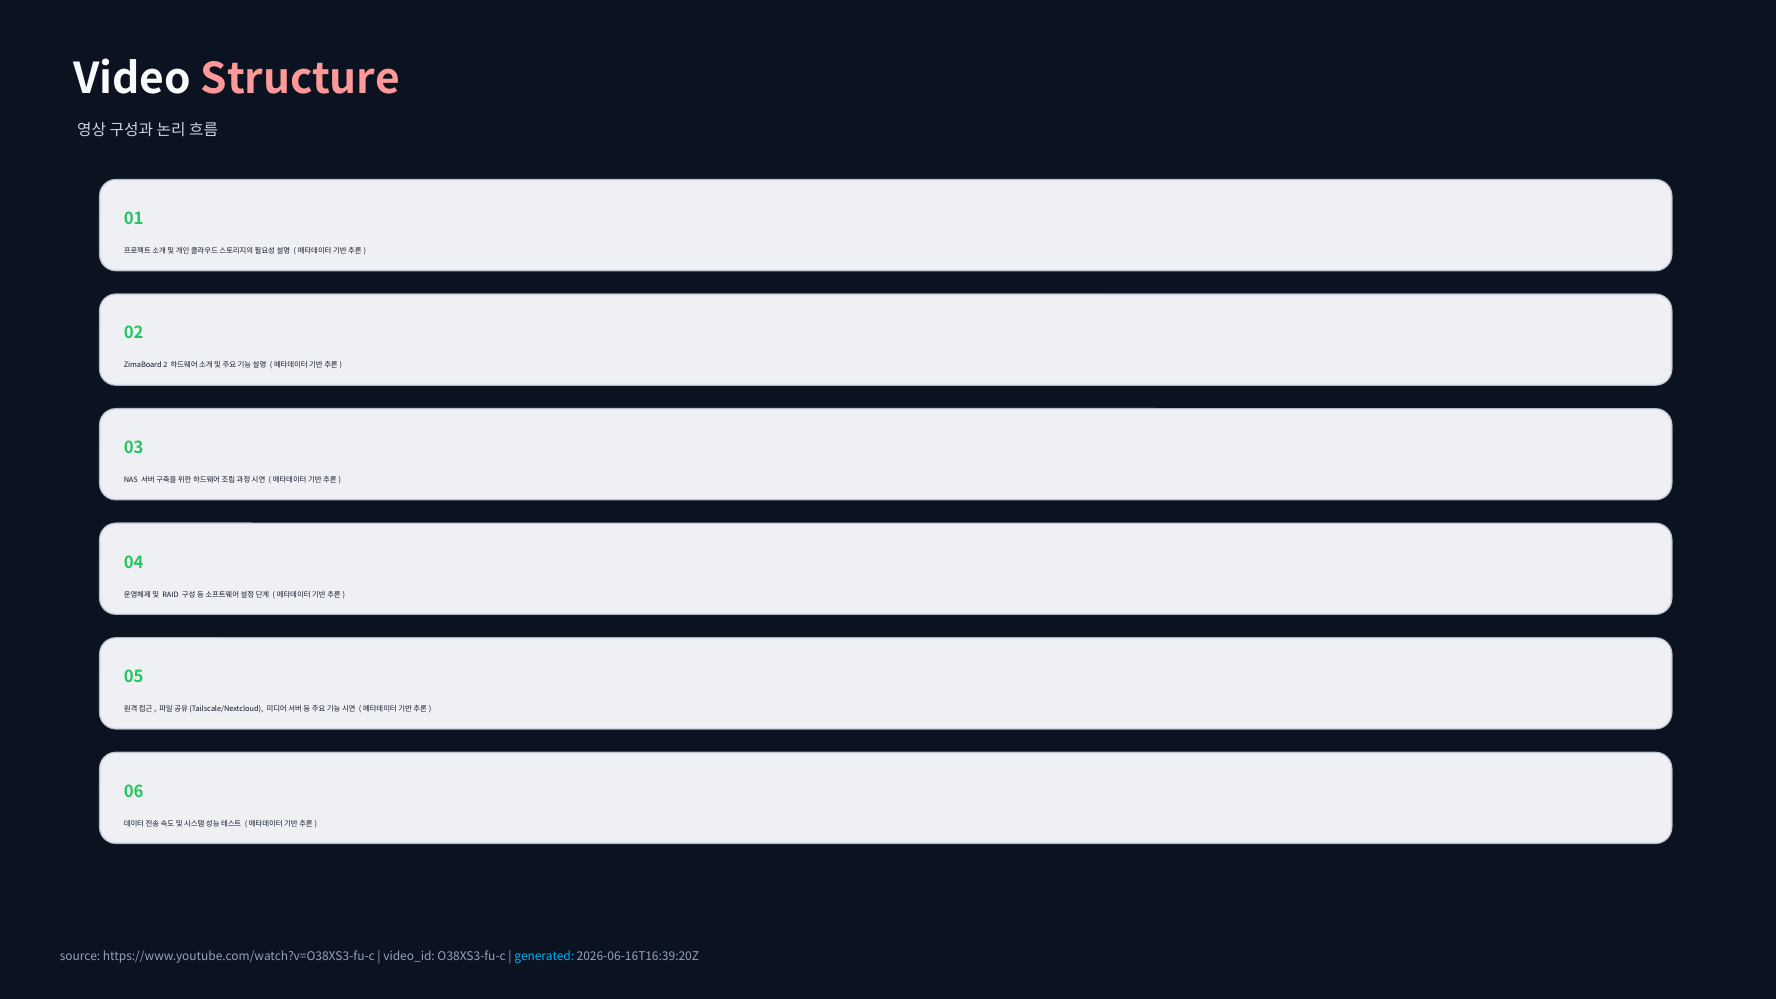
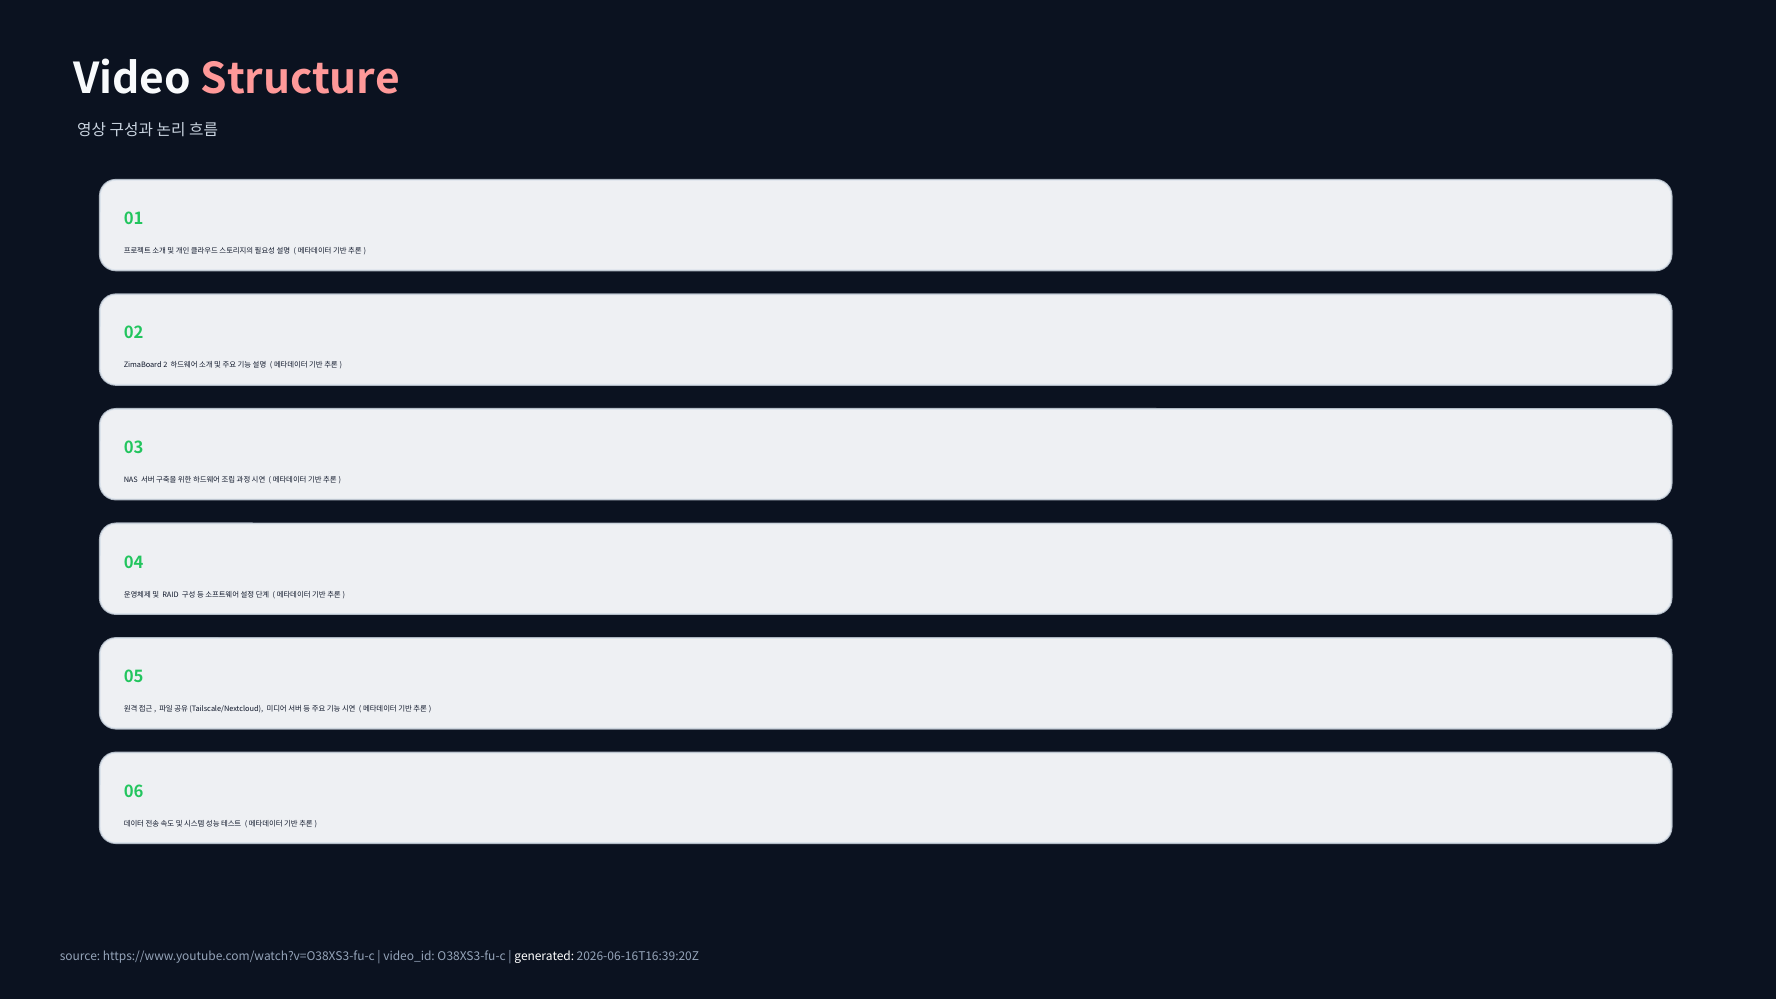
generated colour: light blue -> white
